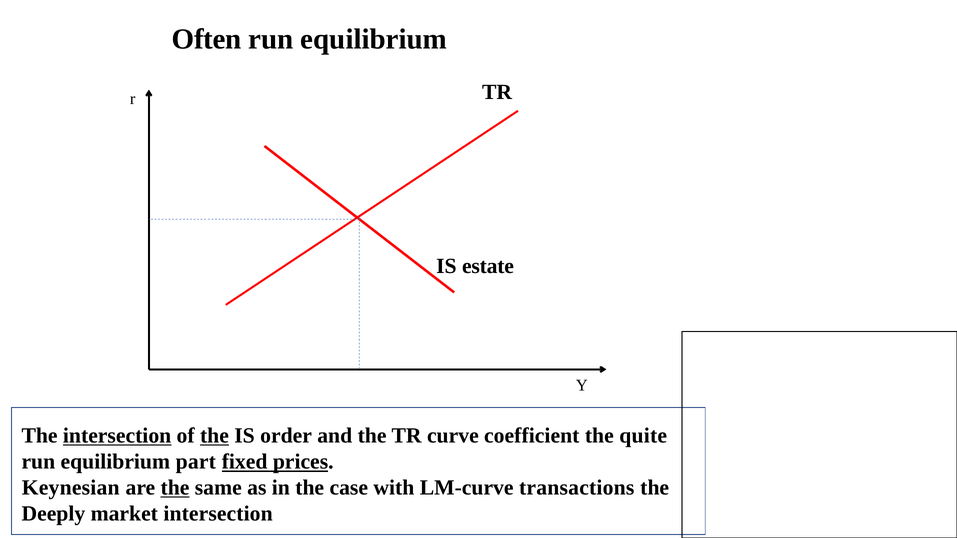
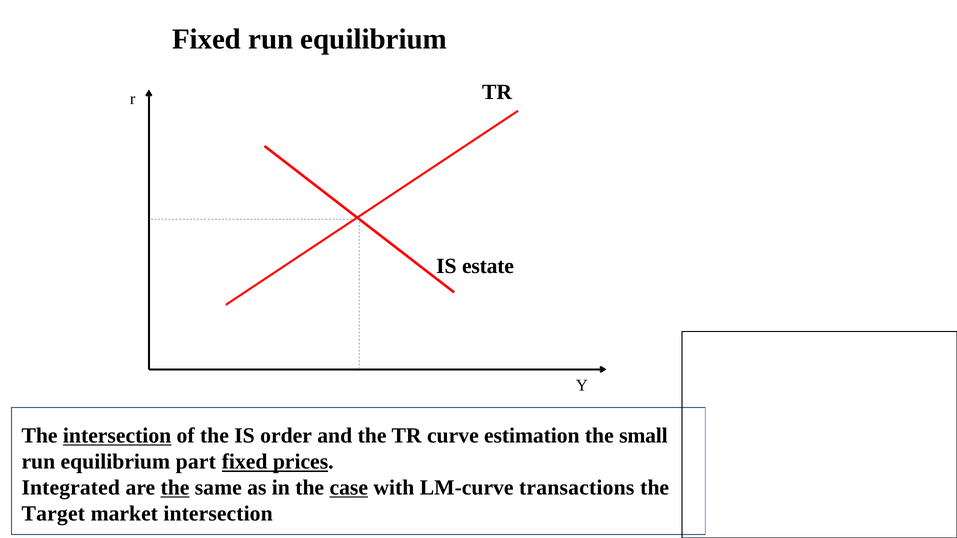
Often at (207, 39): Often -> Fixed
the at (214, 436) underline: present -> none
coefficient: coefficient -> estimation
quite: quite -> small
Keynesian: Keynesian -> Integrated
case underline: none -> present
Deeply: Deeply -> Target
